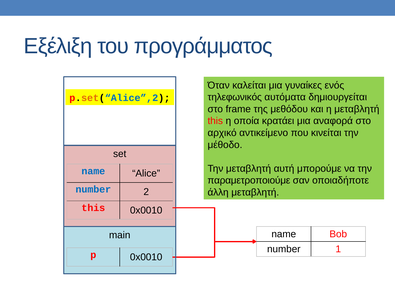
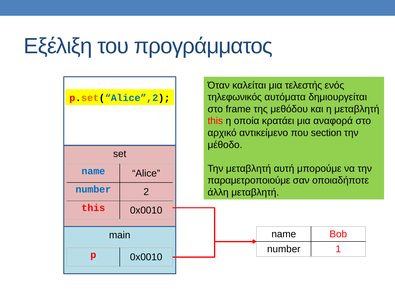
γυναίκες: γυναίκες -> τελεστής
κινείται: κινείται -> section
